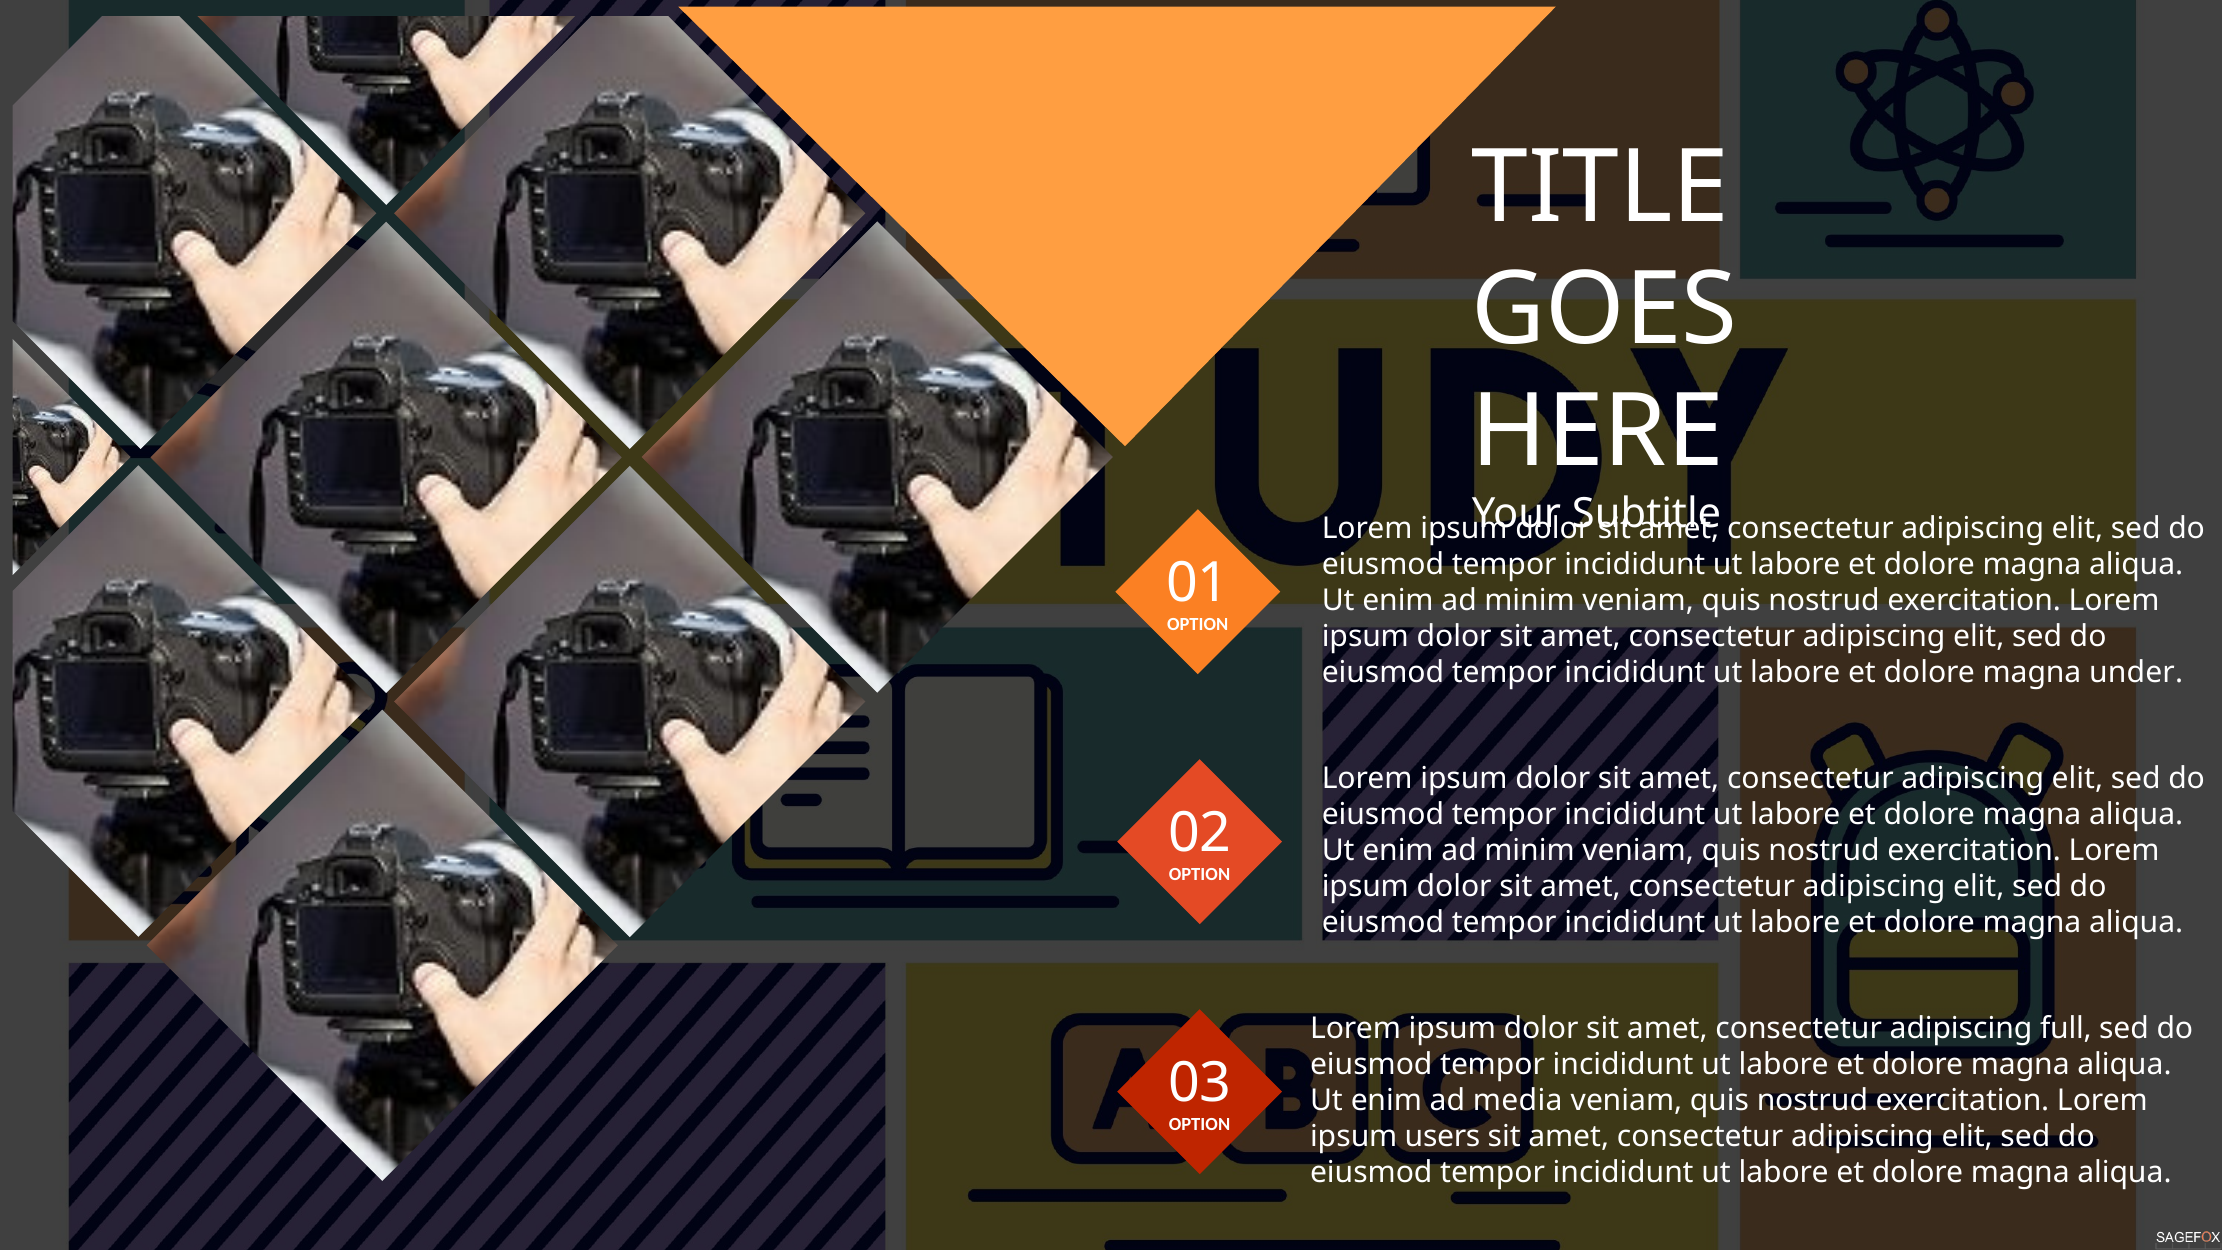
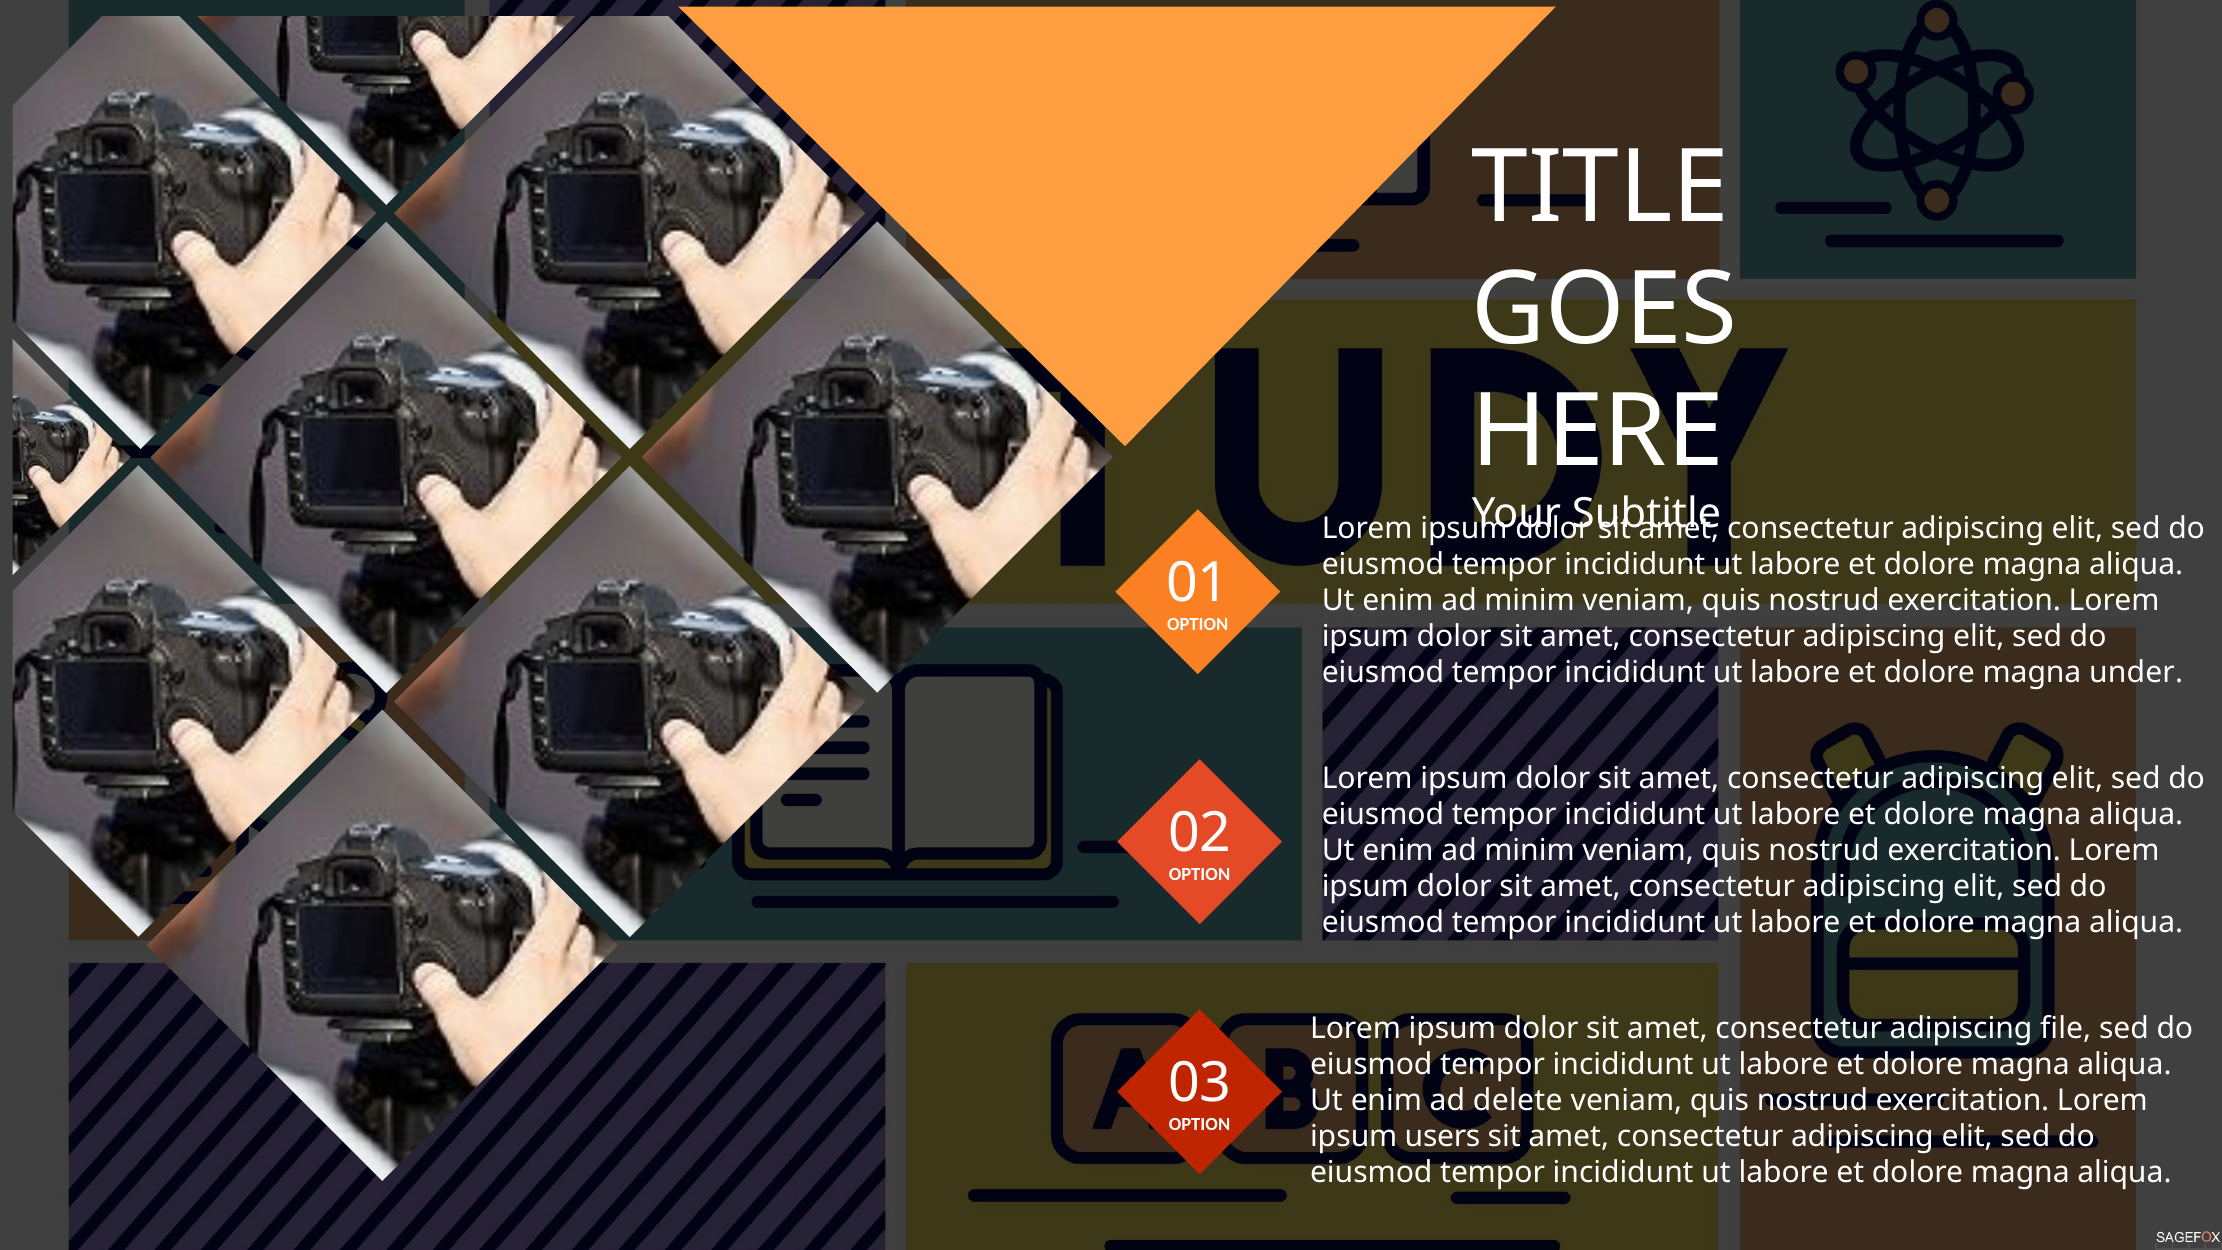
full: full -> file
media: media -> delete
